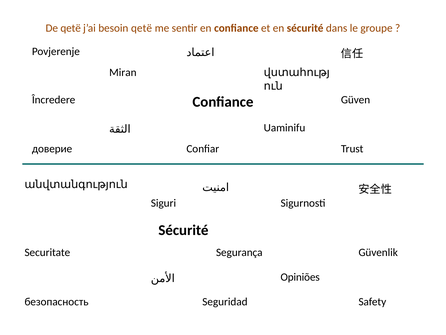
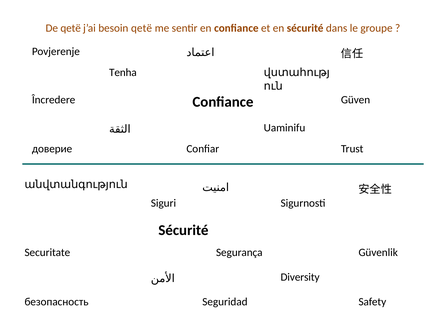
Miran: Miran -> Tenha
Opiniões: Opiniões -> Diversity
